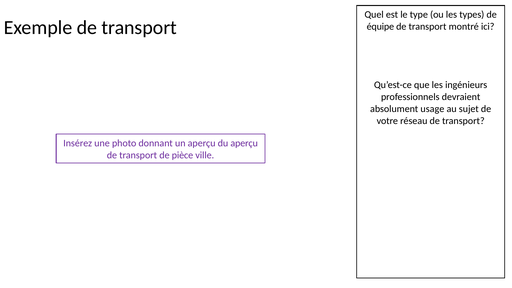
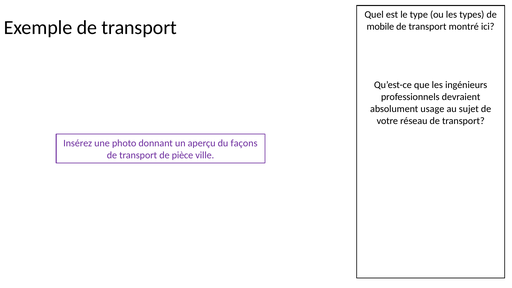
équipe: équipe -> mobile
du aperçu: aperçu -> façons
